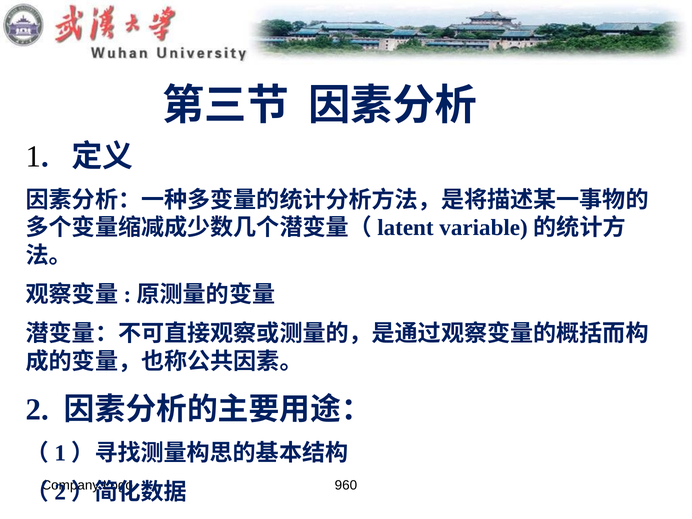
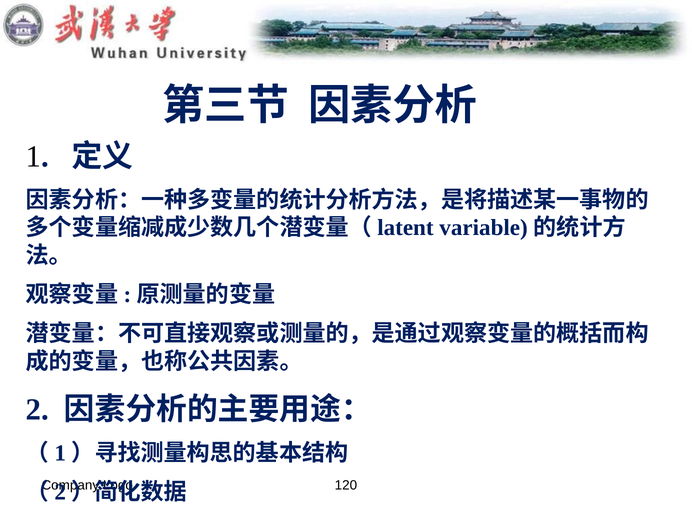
960: 960 -> 120
